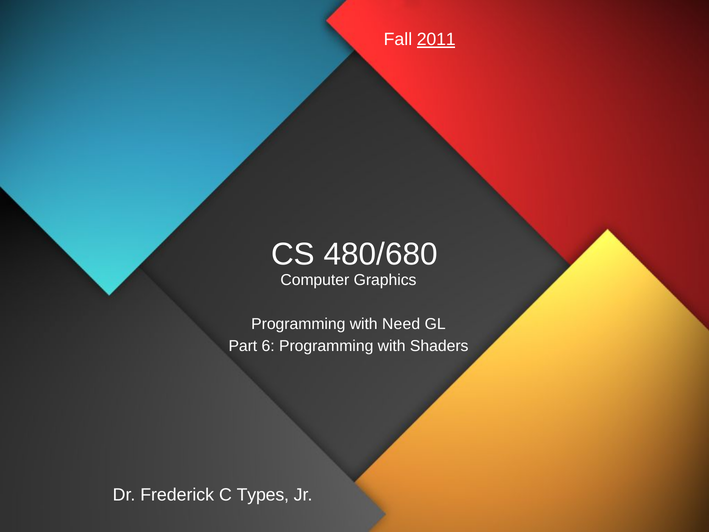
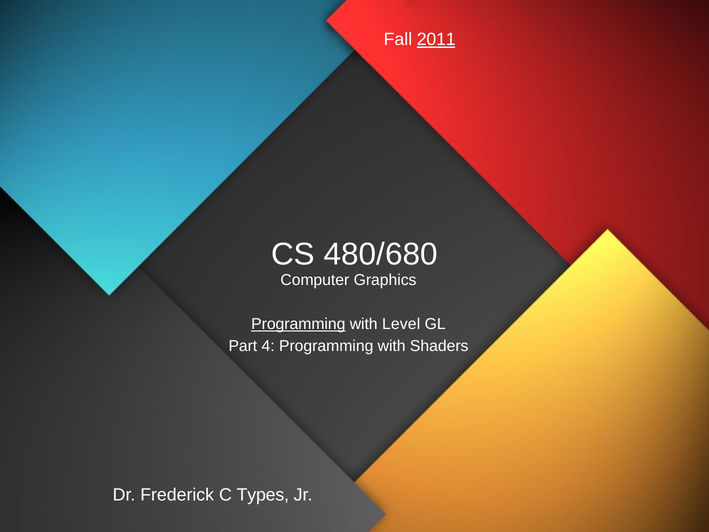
Programming at (298, 324) underline: none -> present
Need: Need -> Level
6: 6 -> 4
